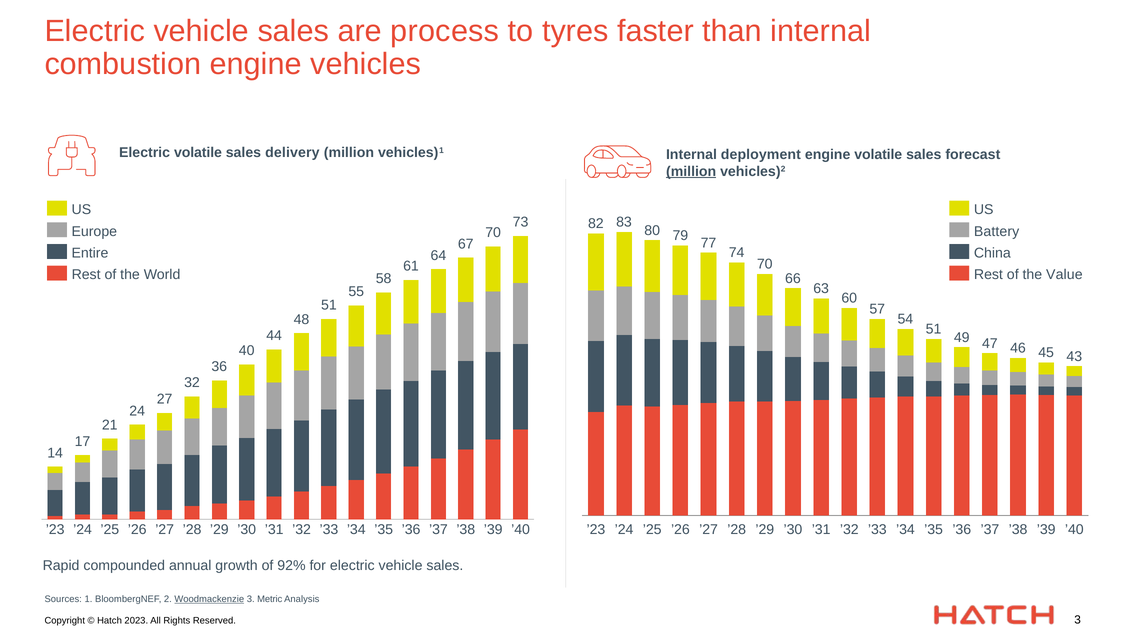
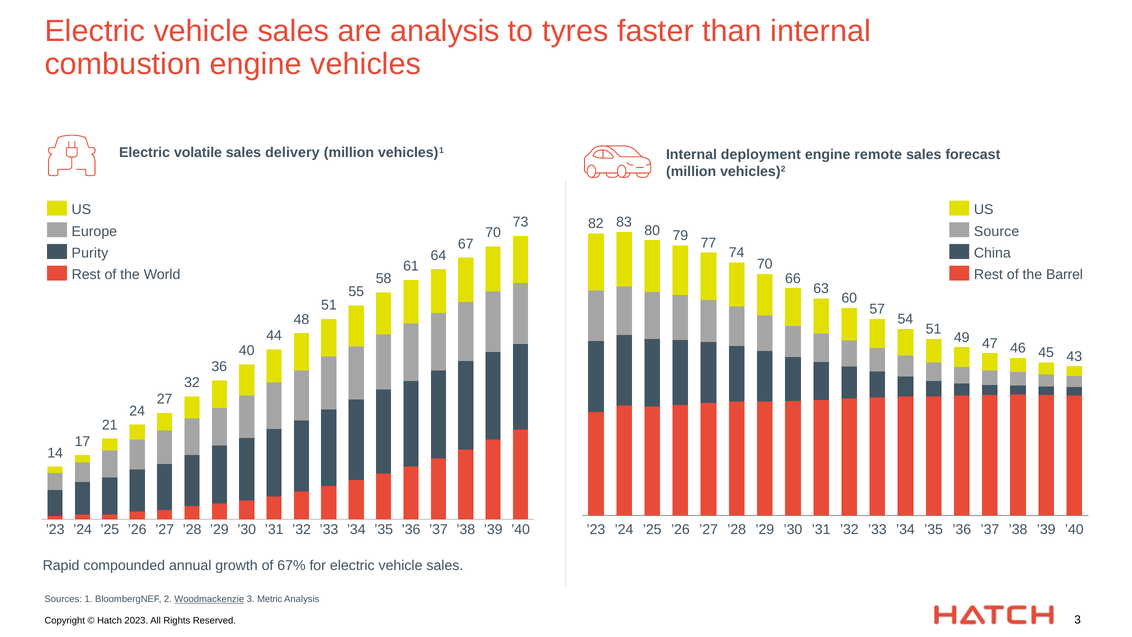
are process: process -> analysis
engine volatile: volatile -> remote
million at (691, 171) underline: present -> none
Battery: Battery -> Source
Entire: Entire -> Purity
Value: Value -> Barrel
92%: 92% -> 67%
